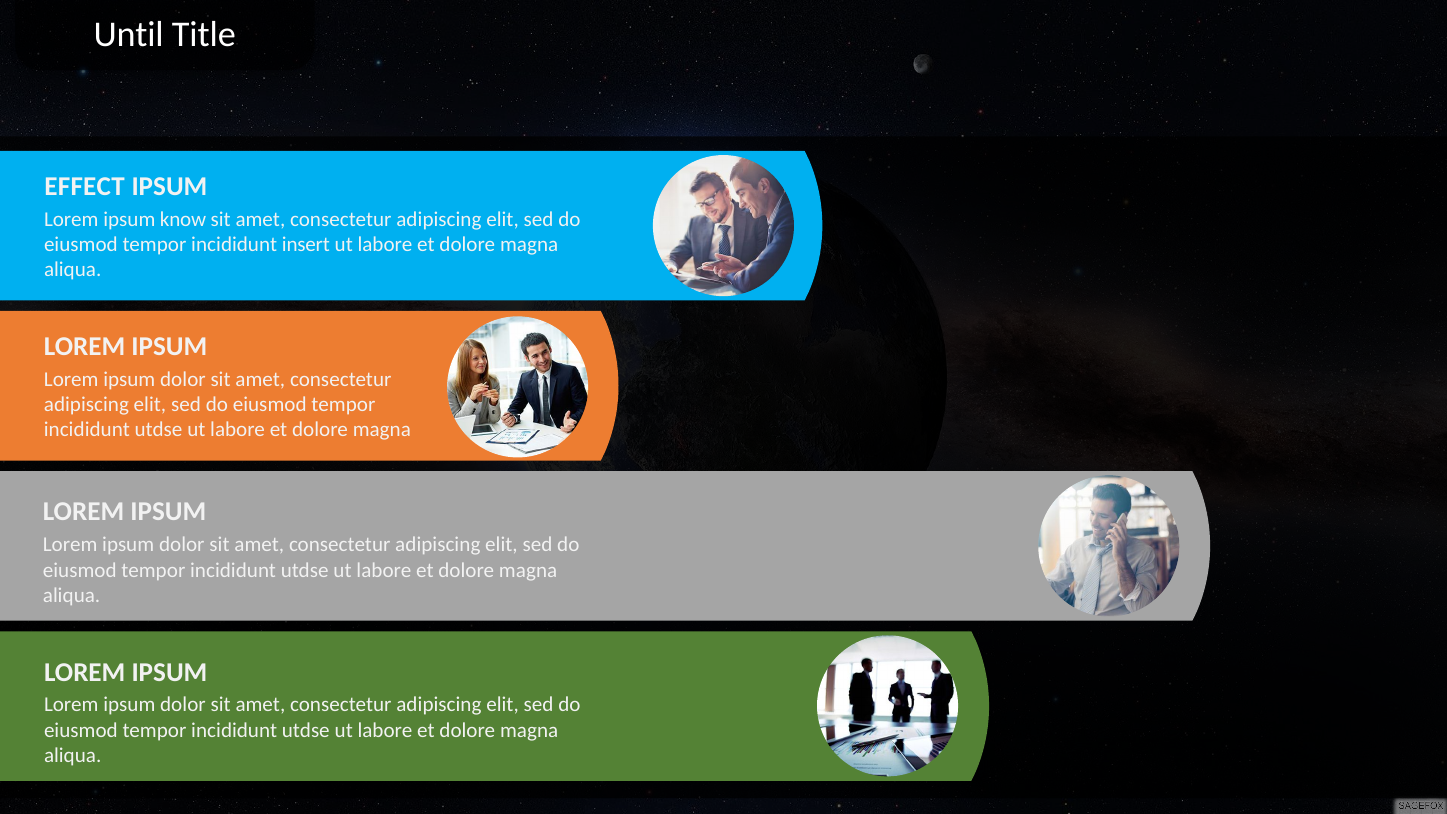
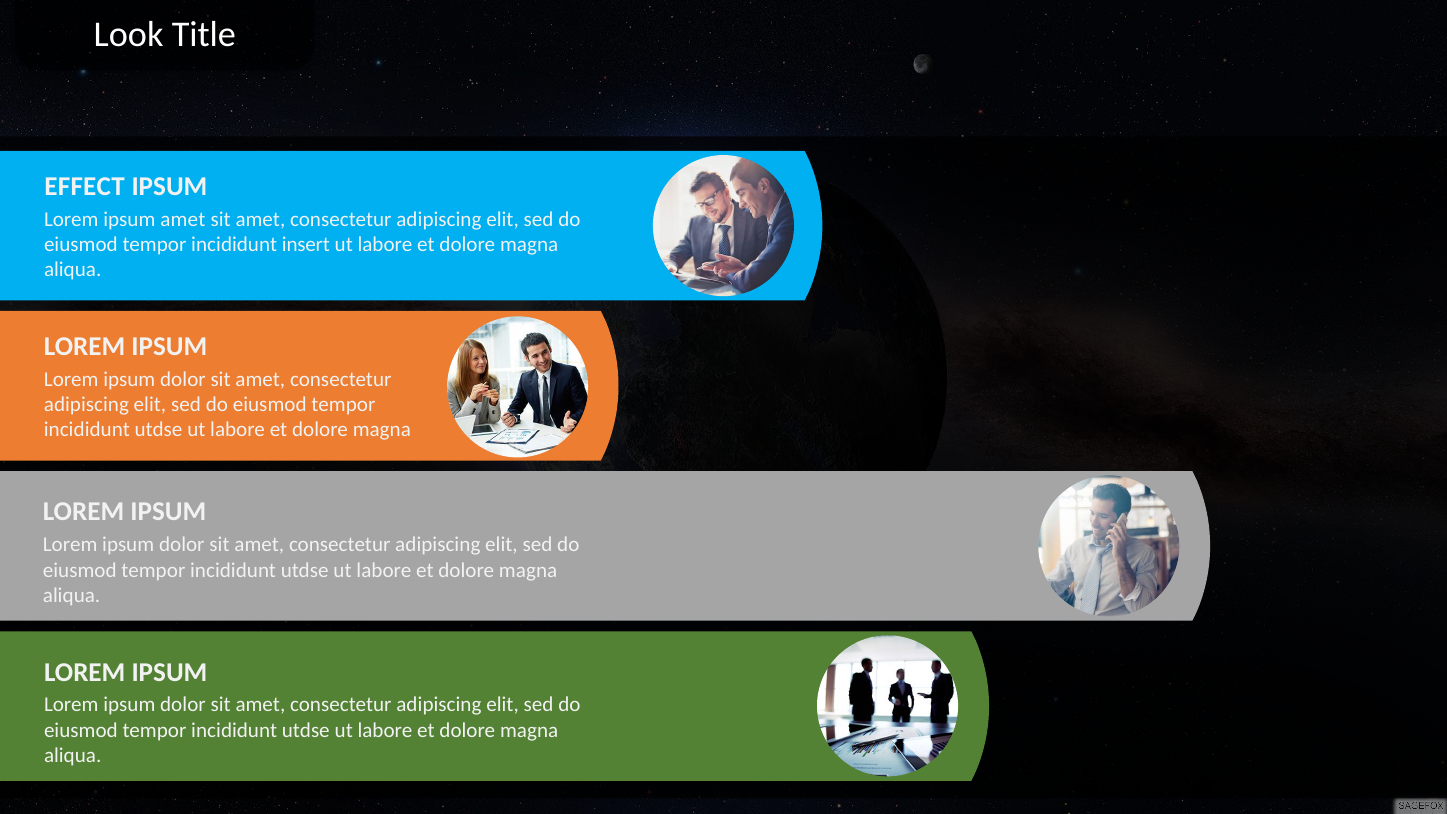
Until: Until -> Look
ipsum know: know -> amet
